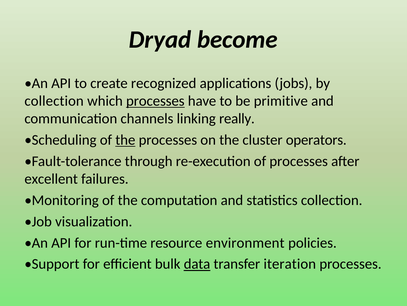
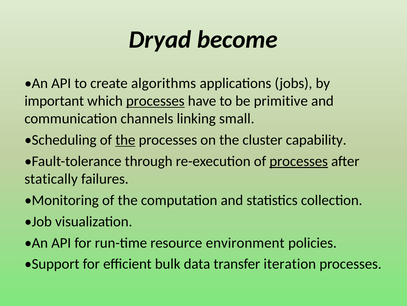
recognized: recognized -> algorithms
collection at (54, 101): collection -> important
really: really -> small
operators: operators -> capability
processes at (299, 161) underline: none -> present
excellent: excellent -> statically
data underline: present -> none
